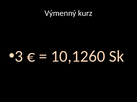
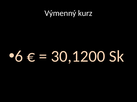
3: 3 -> 6
10,1260: 10,1260 -> 30,1200
